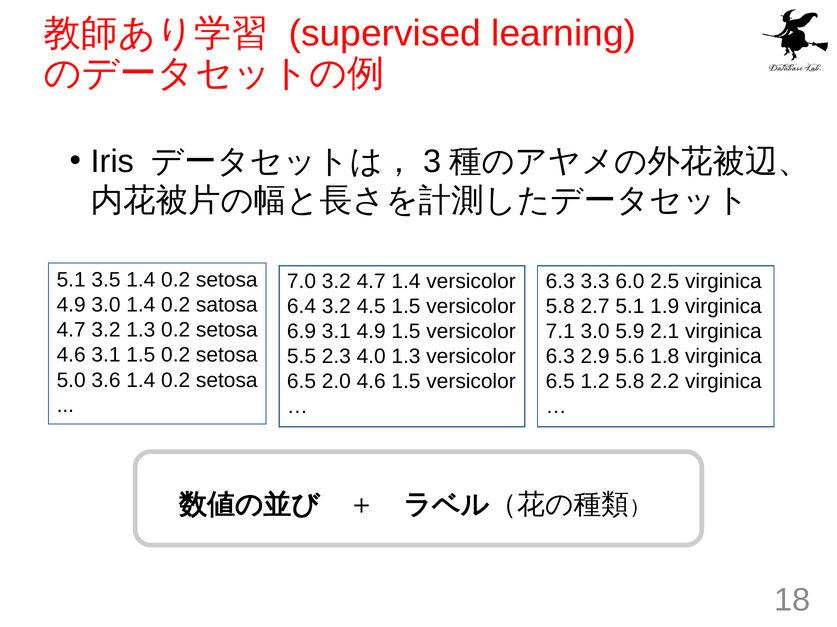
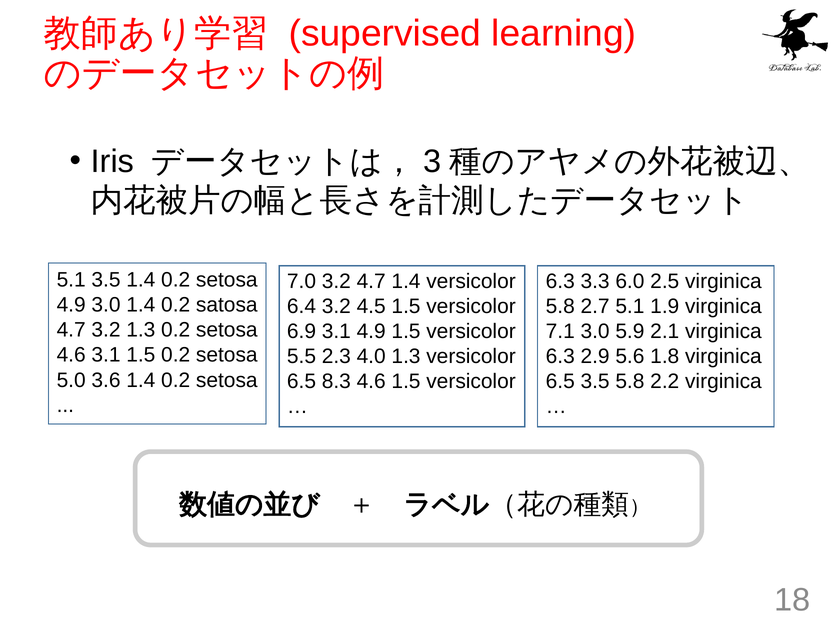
2.0: 2.0 -> 8.3
6.5 1.2: 1.2 -> 3.5
